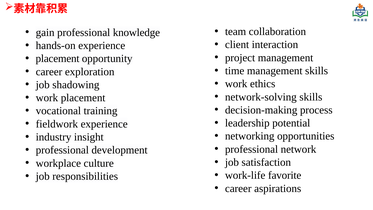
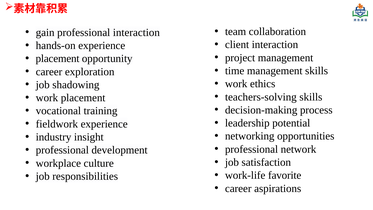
professional knowledge: knowledge -> interaction
network-solving: network-solving -> teachers-solving
